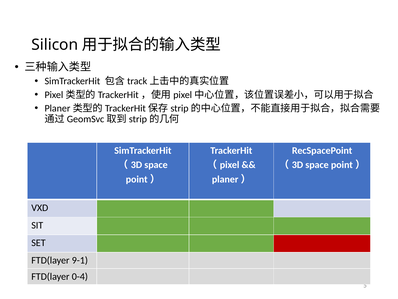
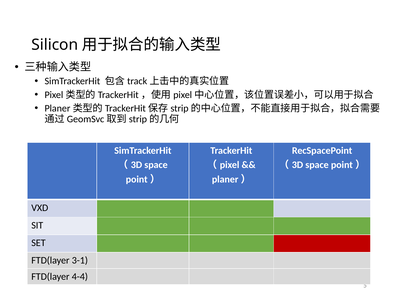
9-1: 9-1 -> 3-1
0-4: 0-4 -> 4-4
